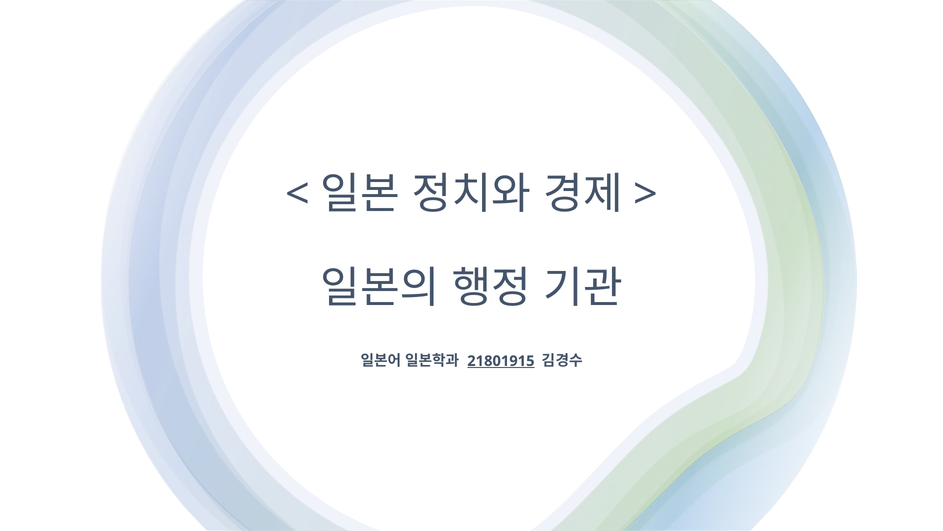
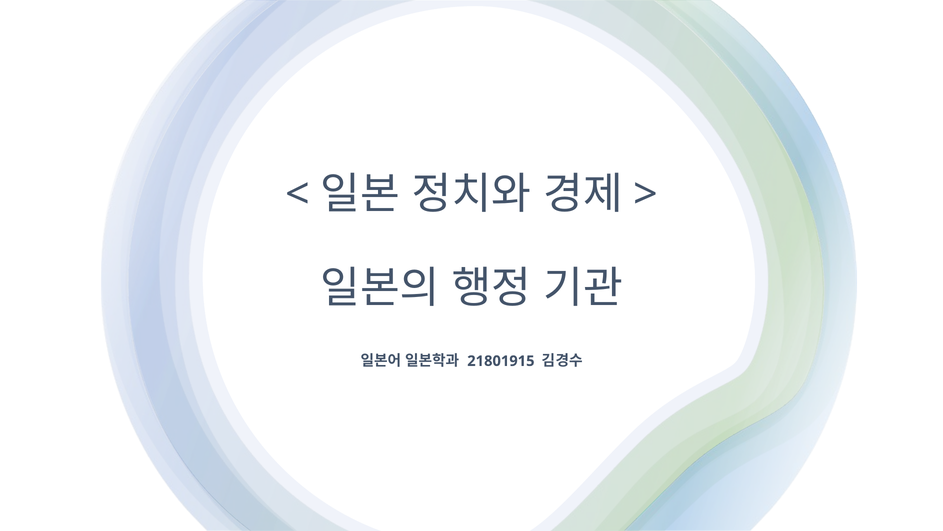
21801915 underline: present -> none
